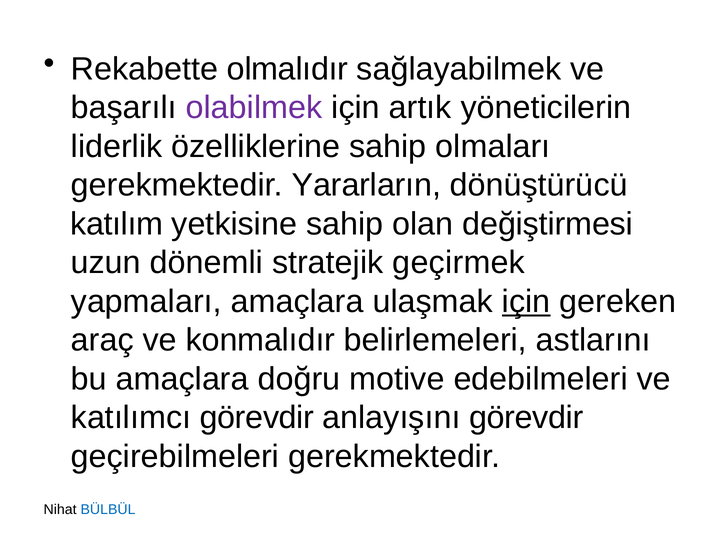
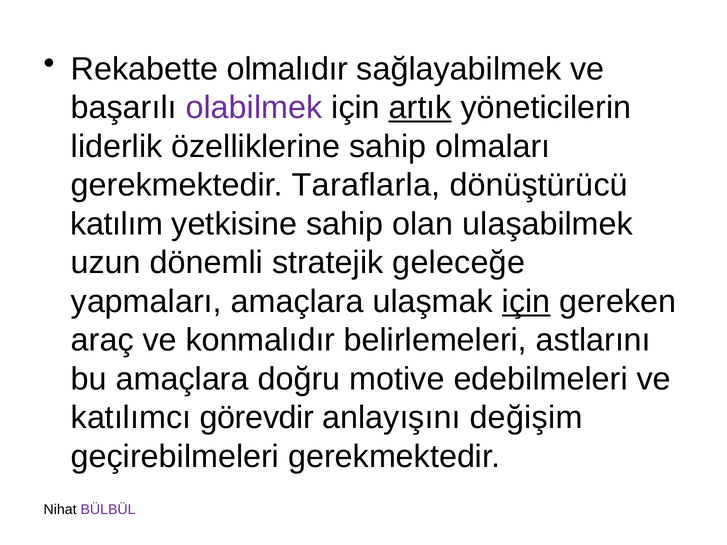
artık underline: none -> present
Yararların: Yararların -> Taraflarla
değiştirmesi: değiştirmesi -> ulaşabilmek
geçirmek: geçirmek -> geleceğe
anlayışını görevdir: görevdir -> değişim
BÜLBÜL colour: blue -> purple
